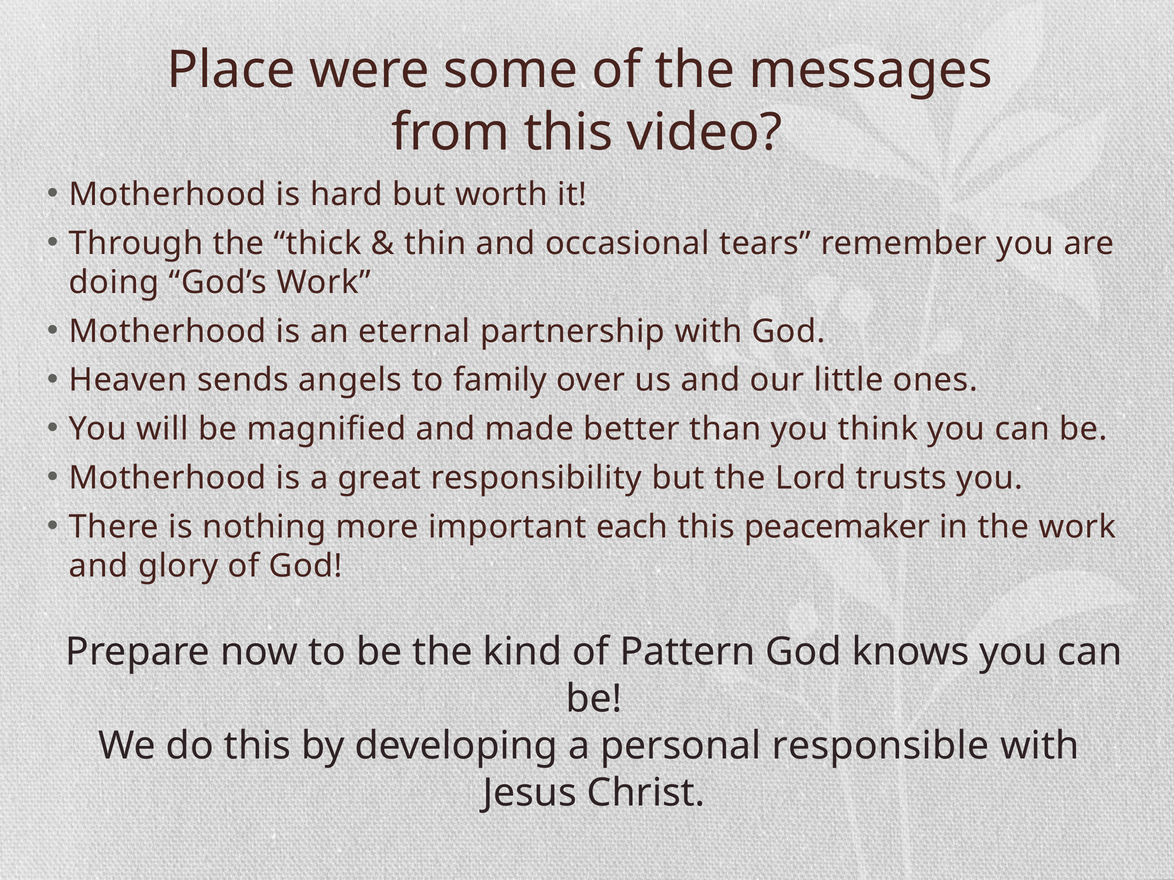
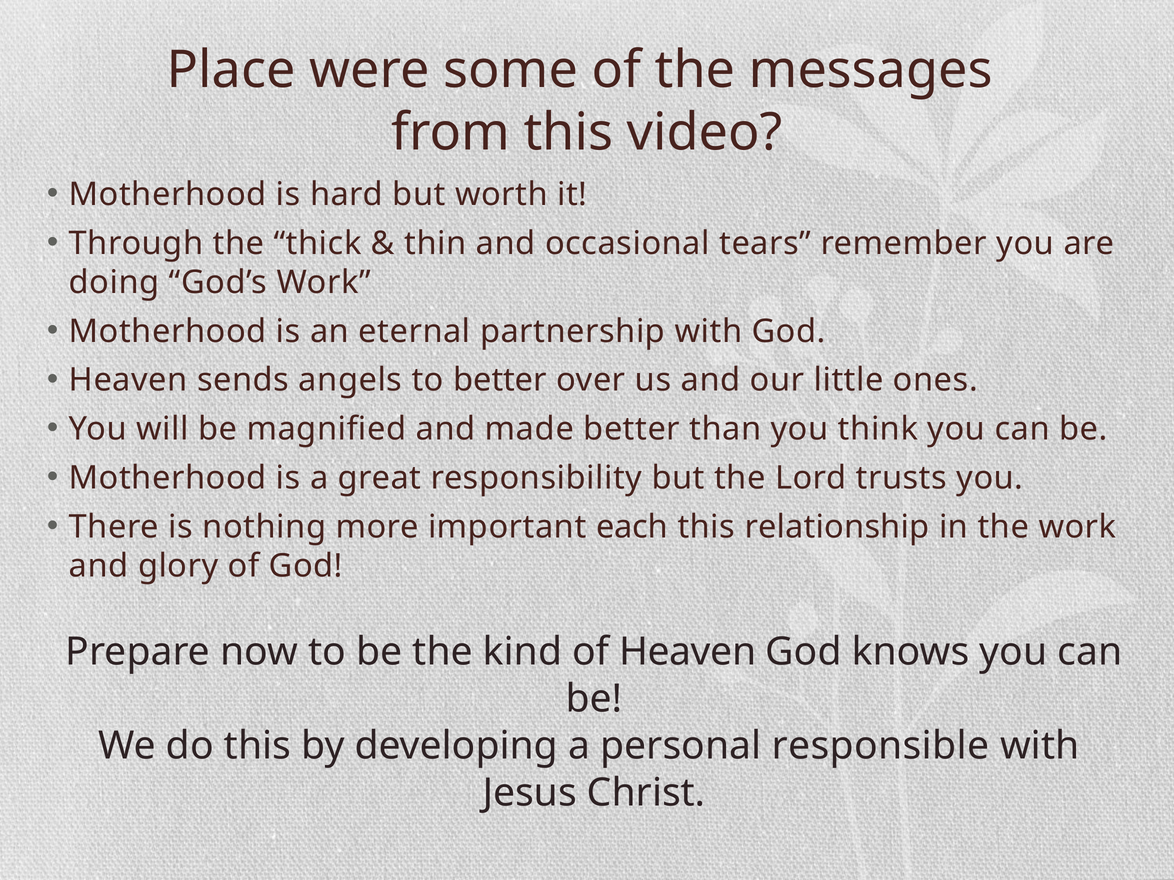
to family: family -> better
peacemaker: peacemaker -> relationship
of Pattern: Pattern -> Heaven
